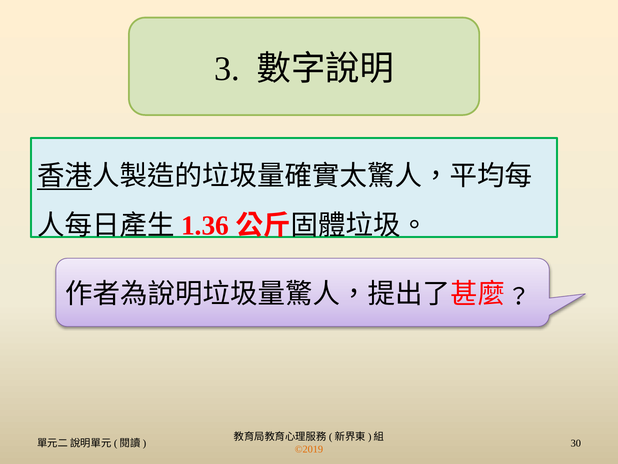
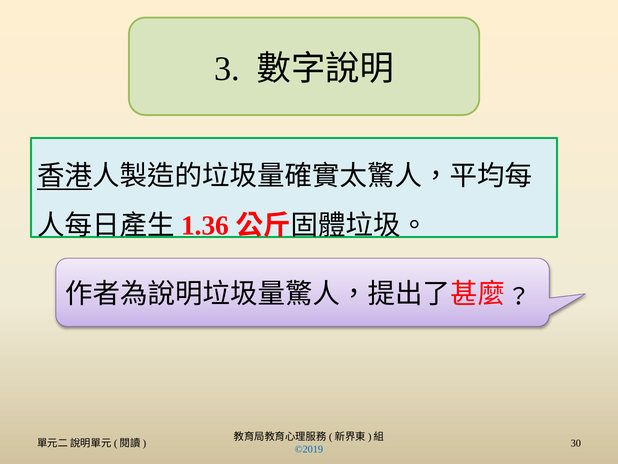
©2019 colour: orange -> blue
